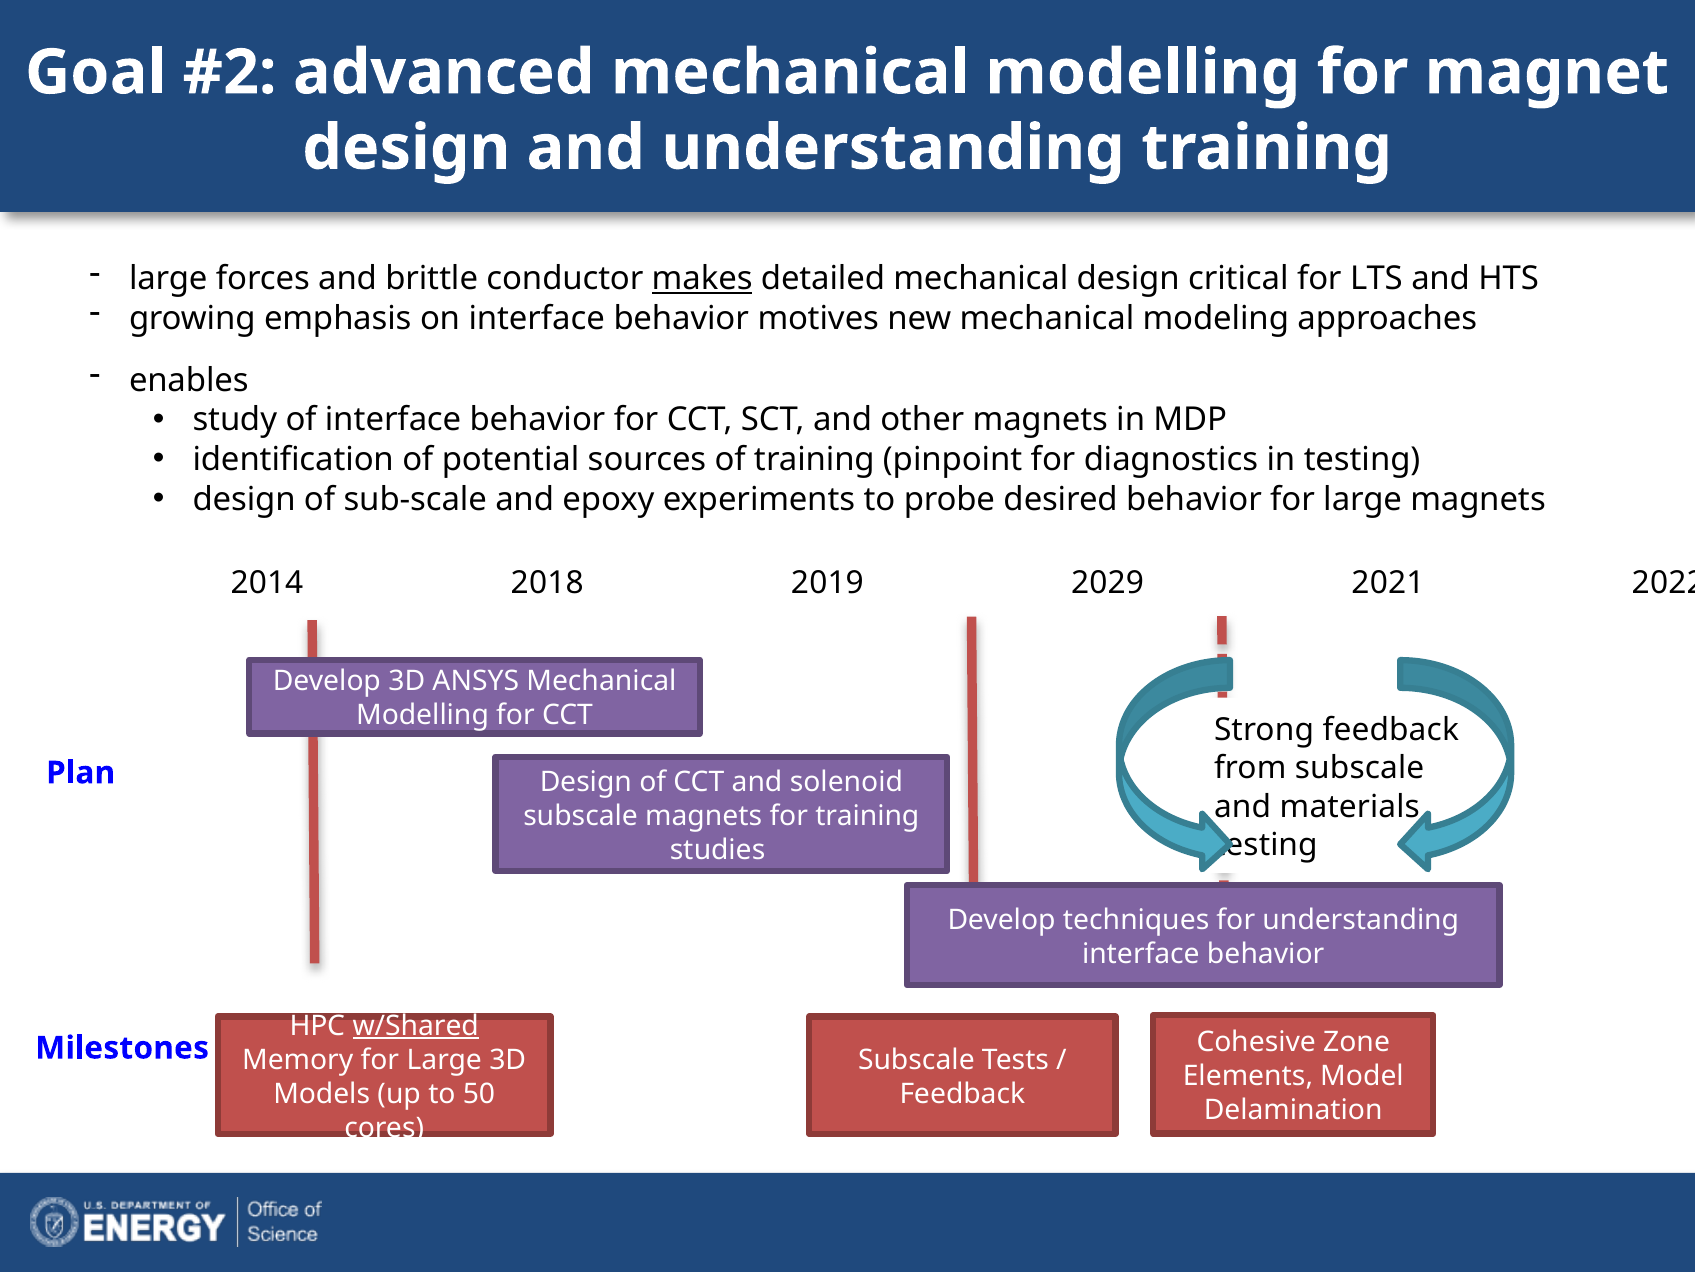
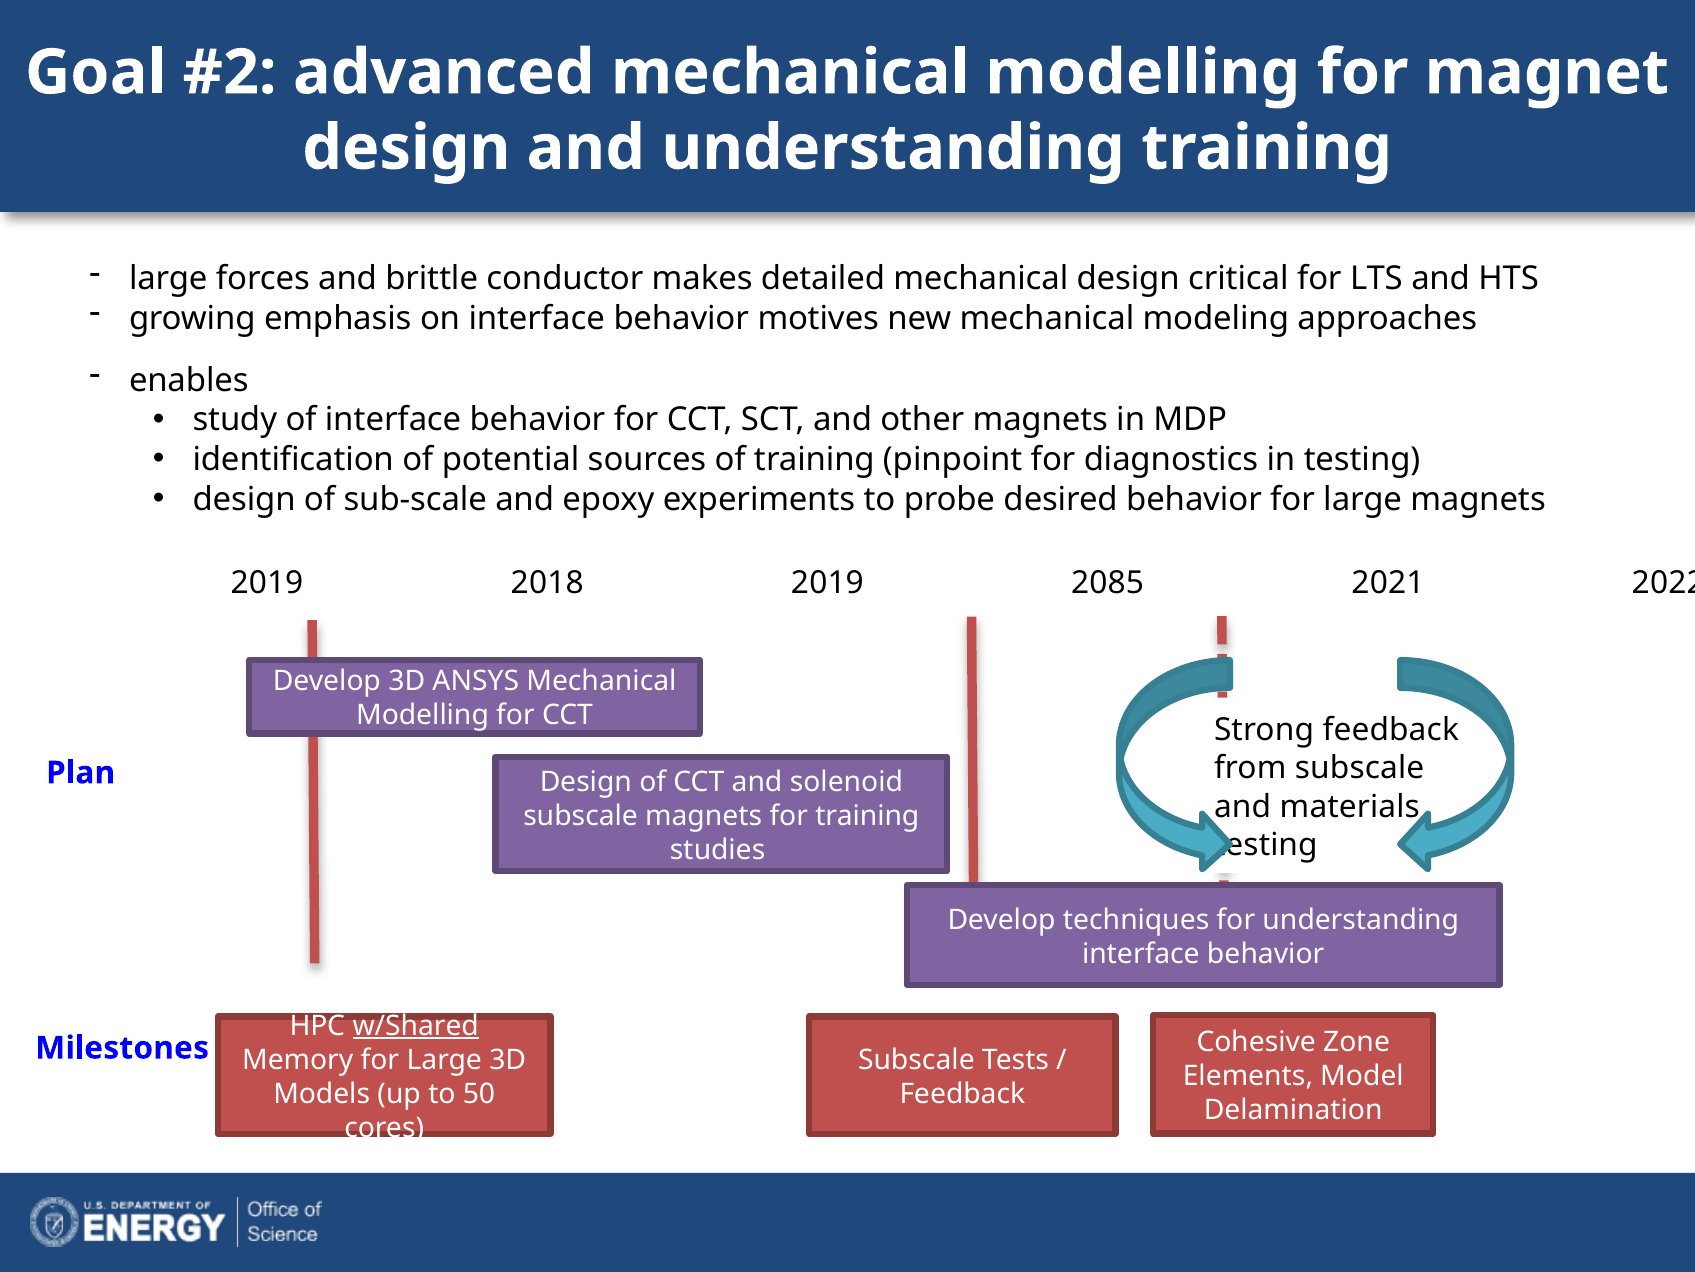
makes underline: present -> none
2014 at (267, 583): 2014 -> 2019
2029: 2029 -> 2085
